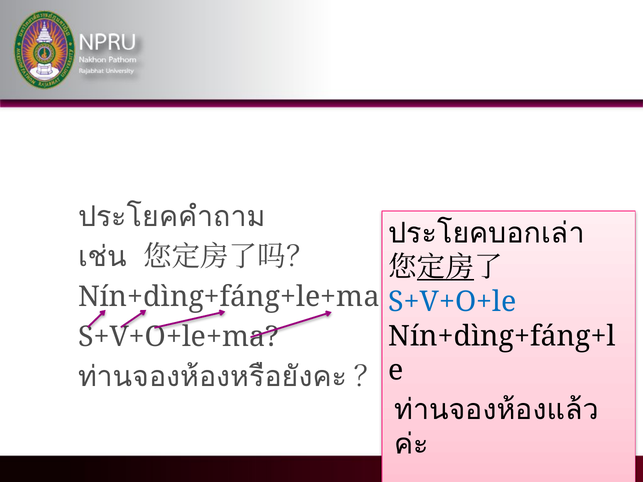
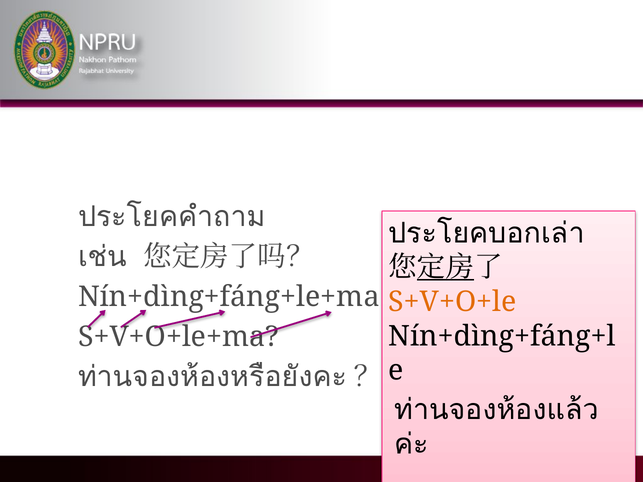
S+V+O+le colour: blue -> orange
